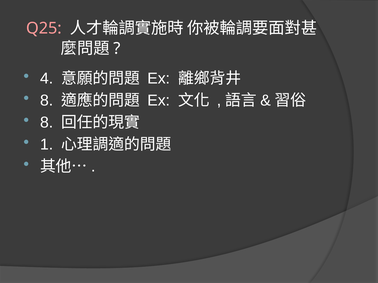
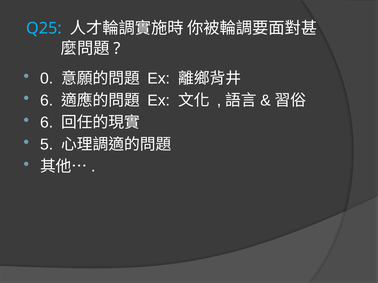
Q25 colour: pink -> light blue
4: 4 -> 0
8 at (47, 101): 8 -> 6
8 at (47, 123): 8 -> 6
1: 1 -> 5
